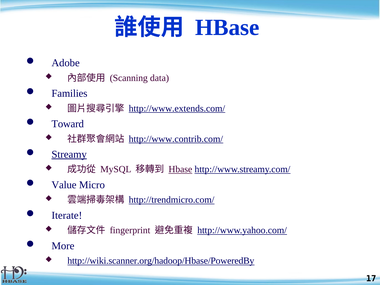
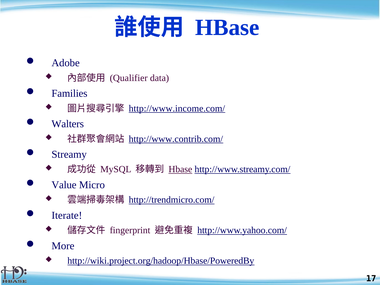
Scanning: Scanning -> Qualifier
http://www.extends.com/: http://www.extends.com/ -> http://www.income.com/
Toward: Toward -> Walters
Streamy underline: present -> none
http://wiki.scanner.org/hadoop/Hbase/PoweredBy: http://wiki.scanner.org/hadoop/Hbase/PoweredBy -> http://wiki.project.org/hadoop/Hbase/PoweredBy
